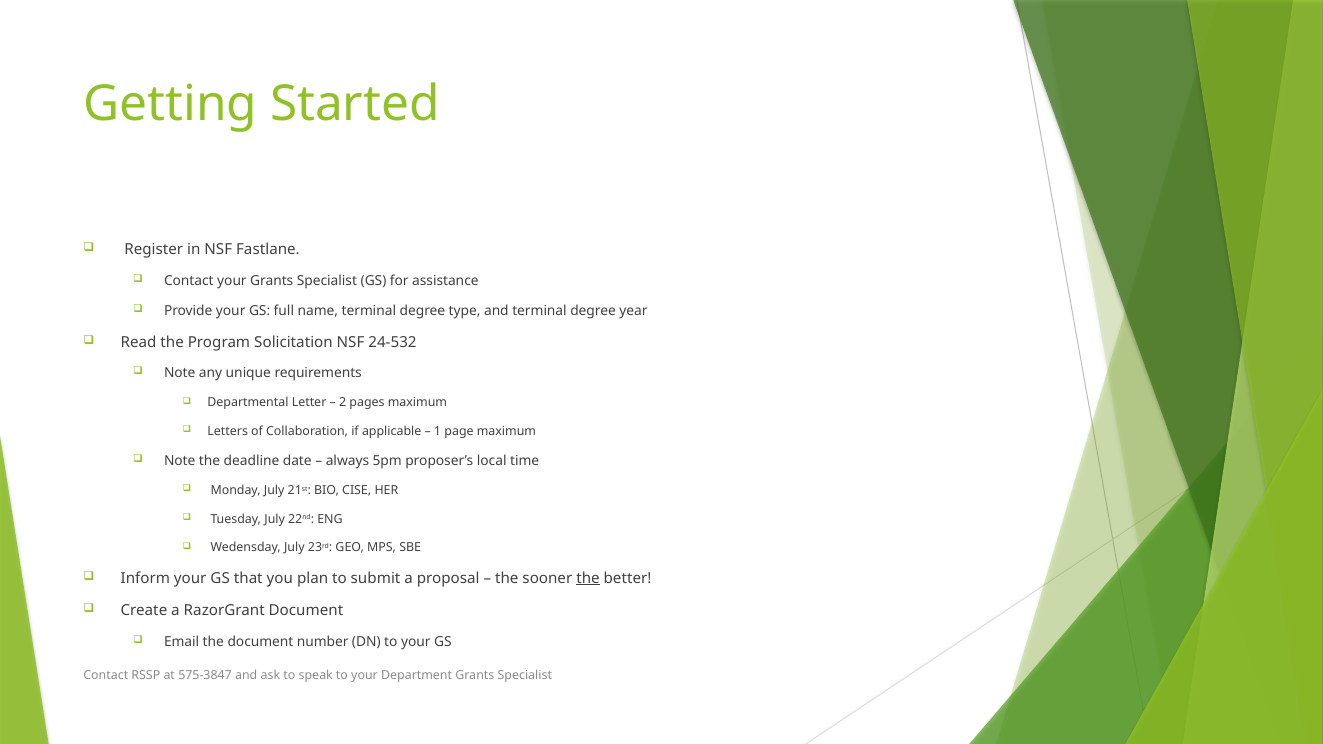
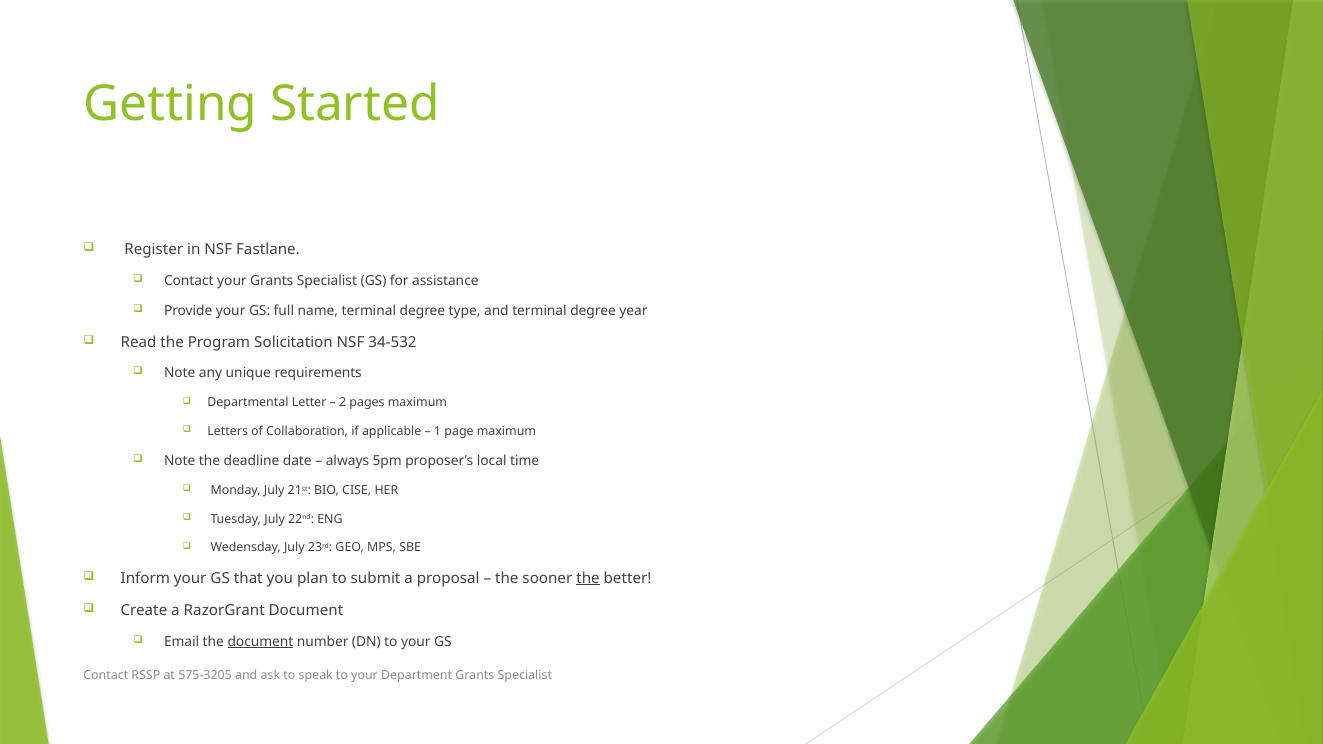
24-532: 24-532 -> 34-532
document at (260, 642) underline: none -> present
575-3847: 575-3847 -> 575-3205
